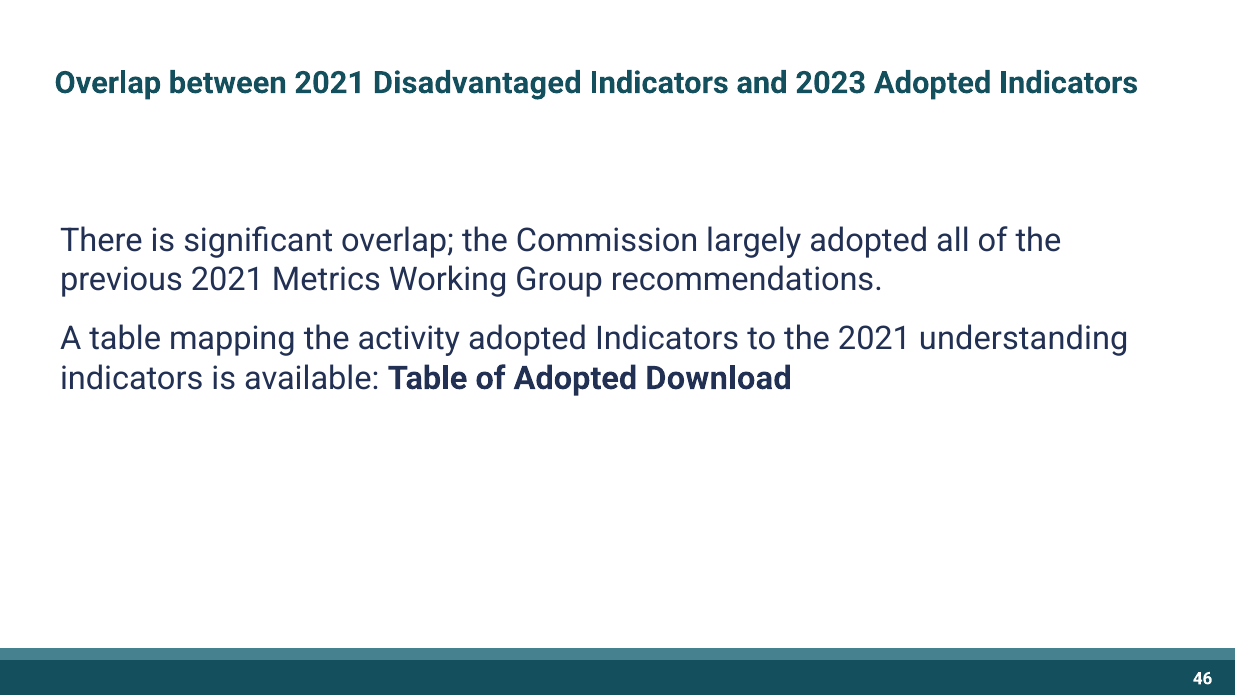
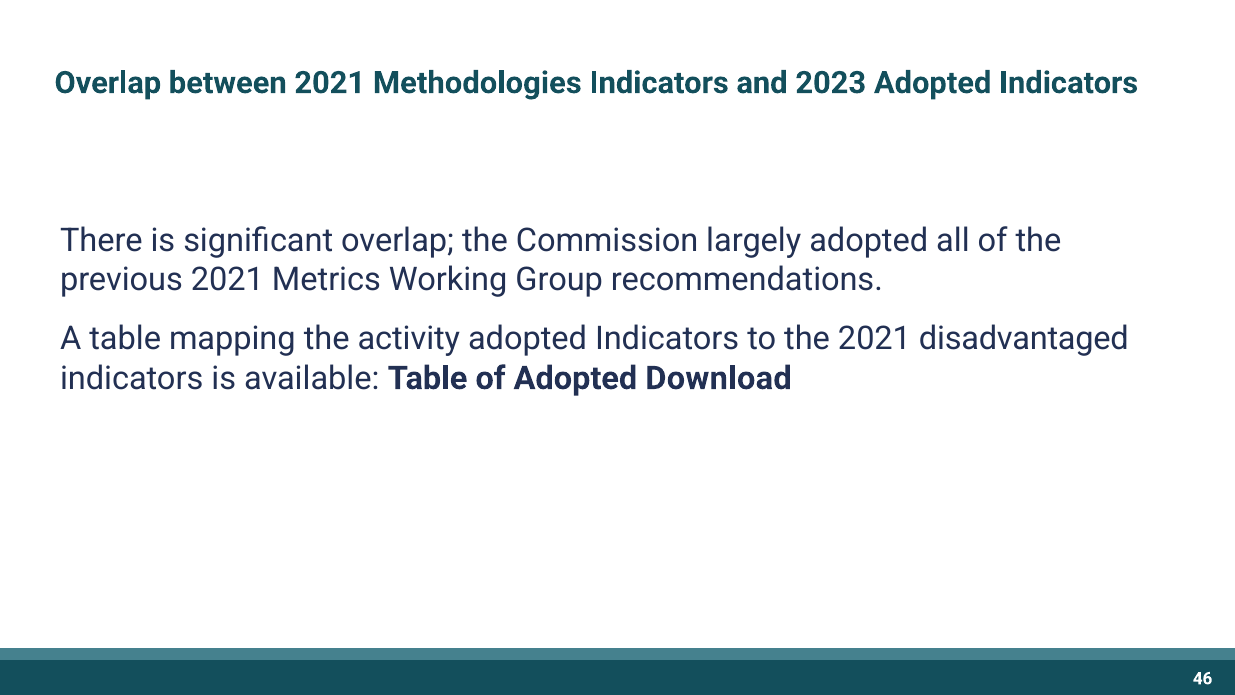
Disadvantaged: Disadvantaged -> Methodologies
understanding: understanding -> disadvantaged
